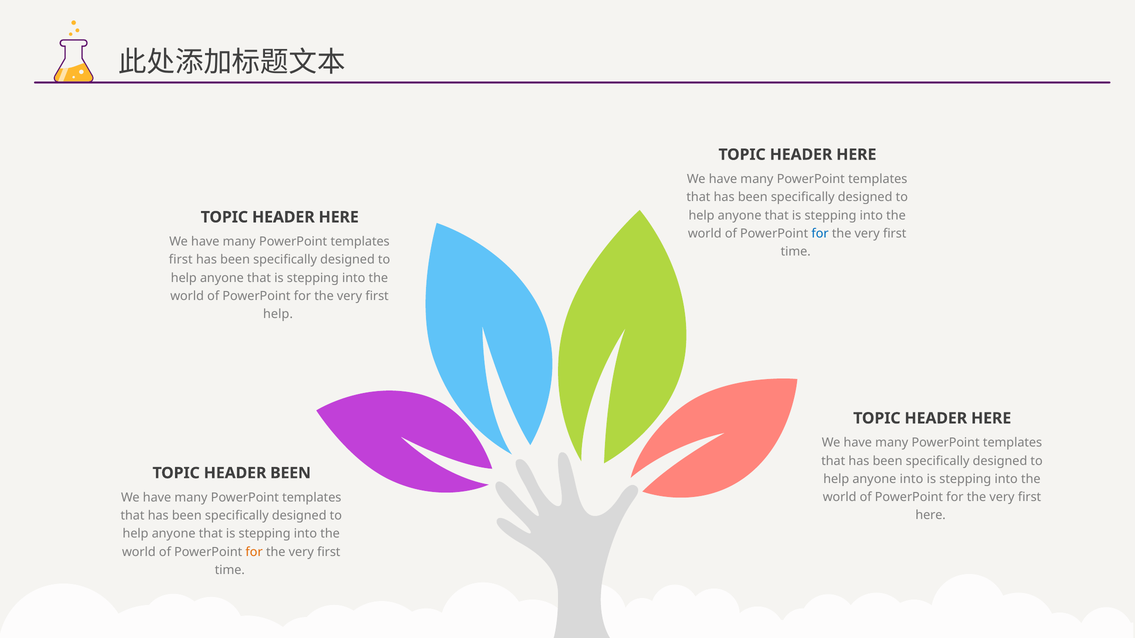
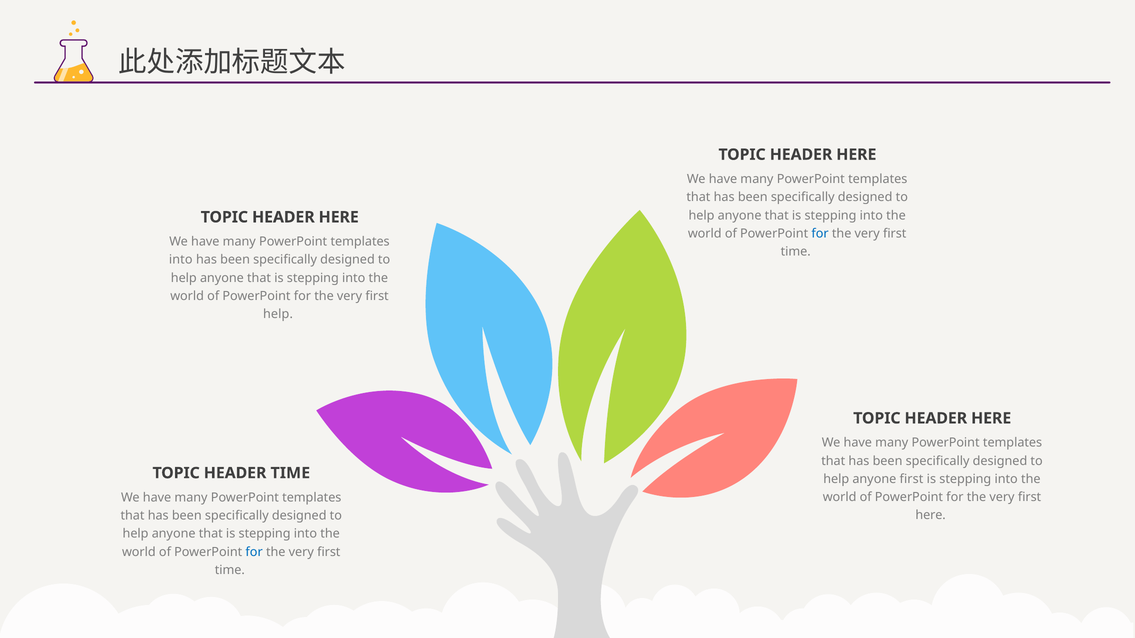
first at (181, 260): first -> into
HEADER BEEN: BEEN -> TIME
anyone into: into -> first
for at (254, 552) colour: orange -> blue
